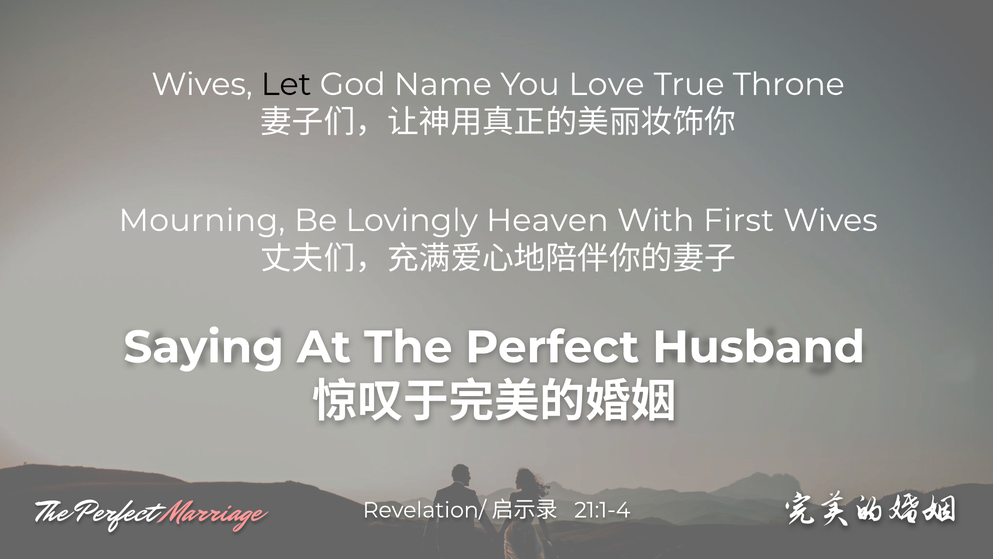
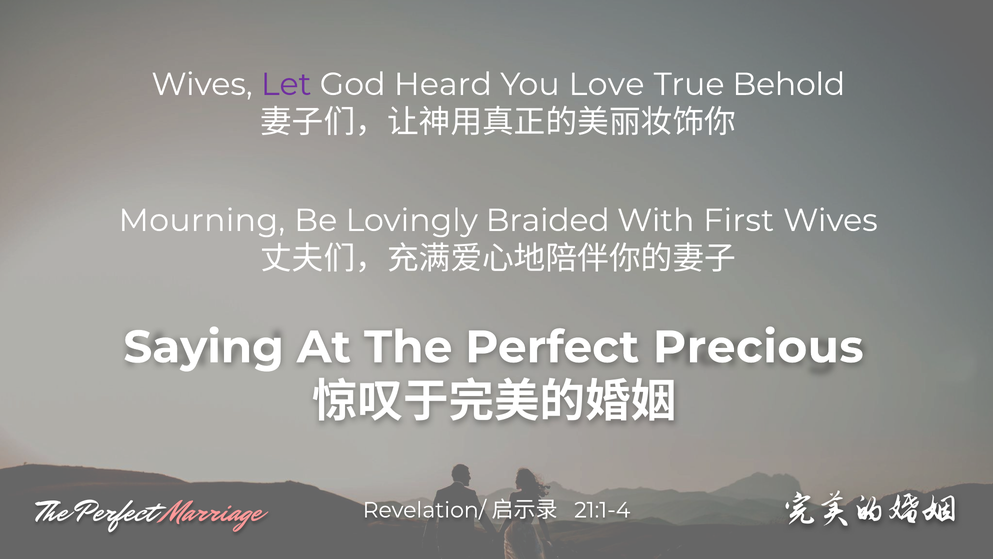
Let colour: black -> purple
Name: Name -> Heard
Throne: Throne -> Behold
Heaven: Heaven -> Braided
Husband: Husband -> Precious
